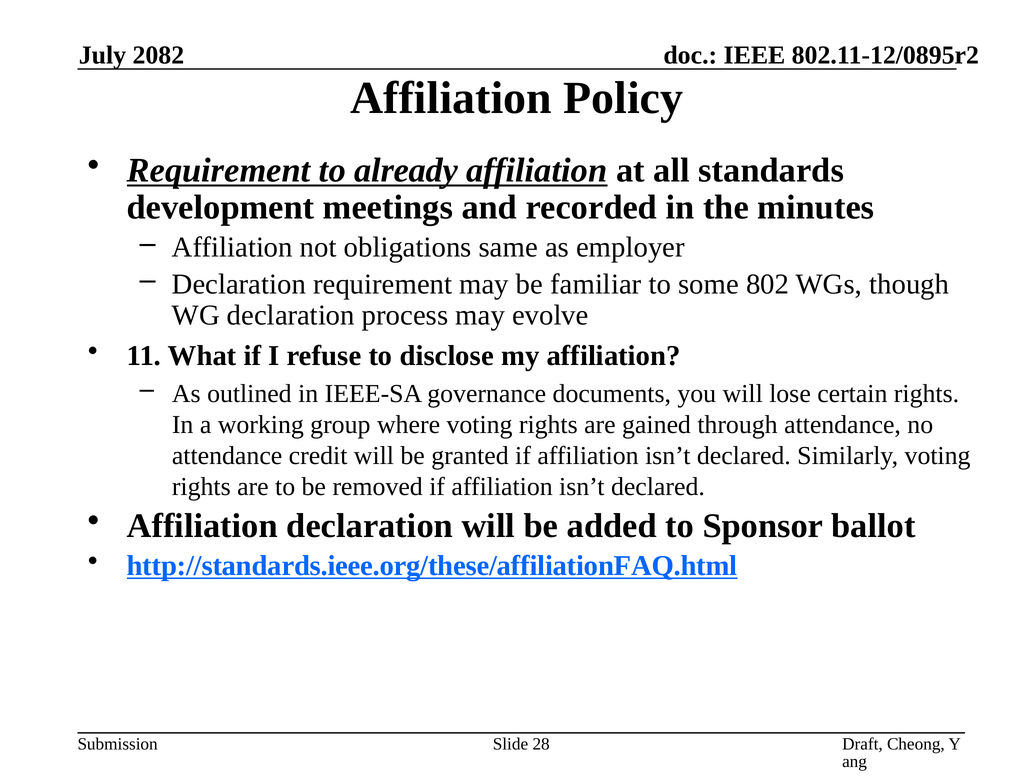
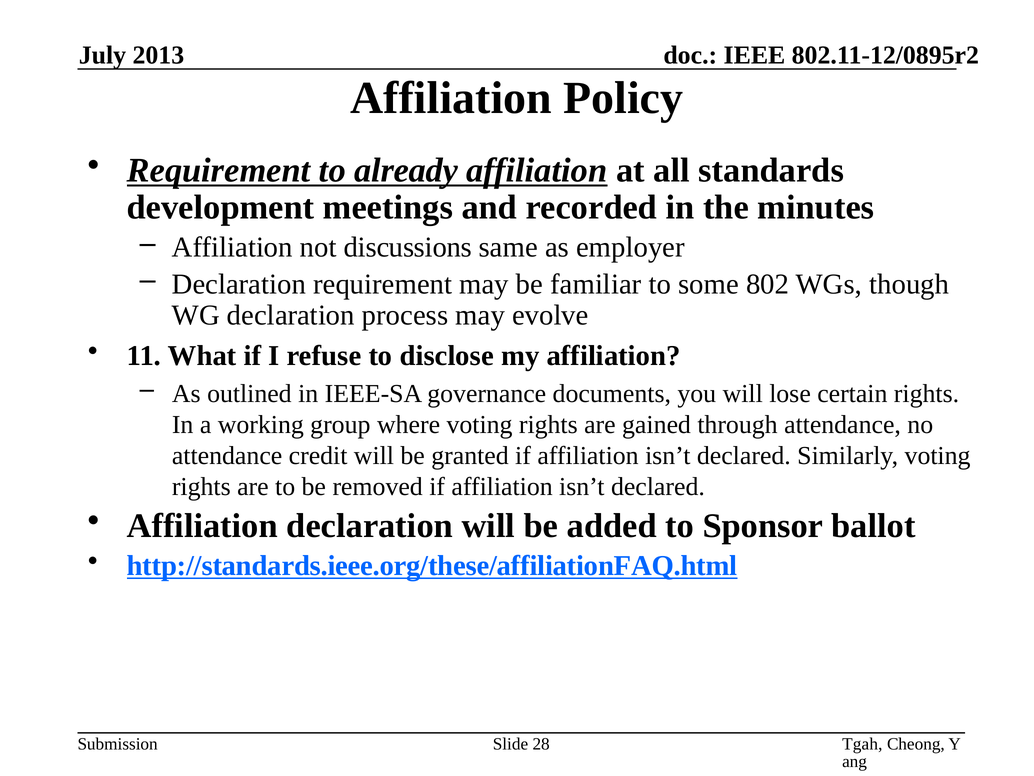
2082: 2082 -> 2013
obligations: obligations -> discussions
Draft: Draft -> Tgah
